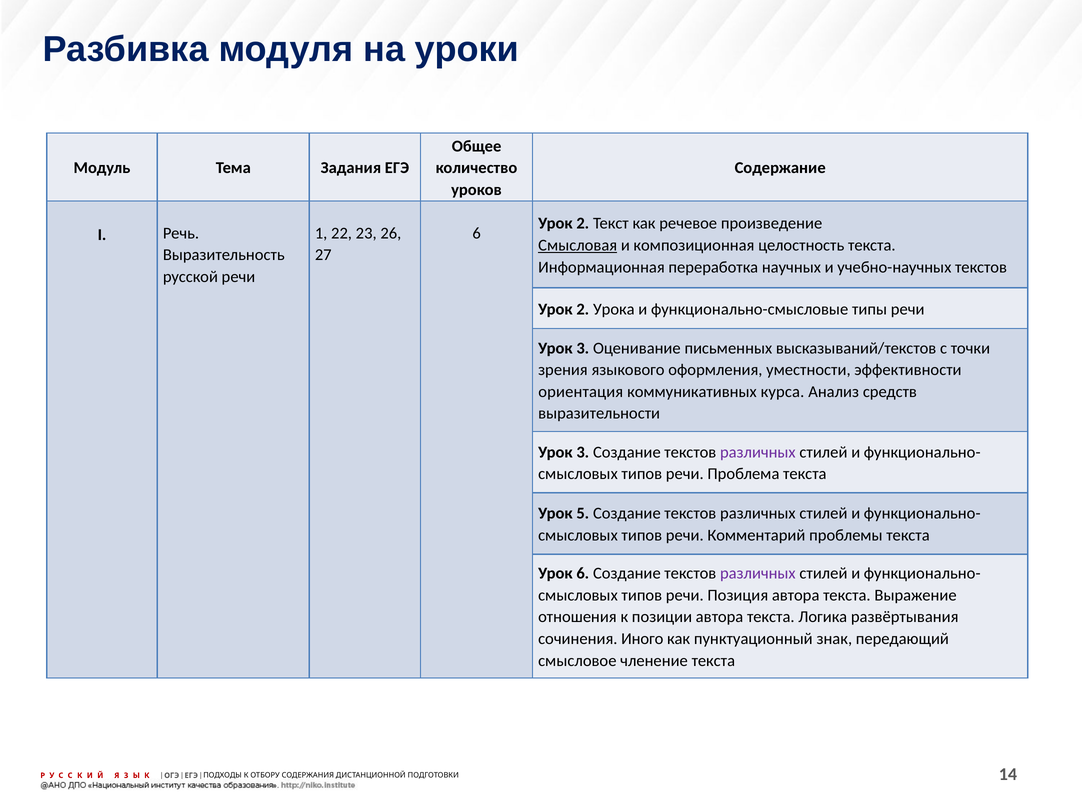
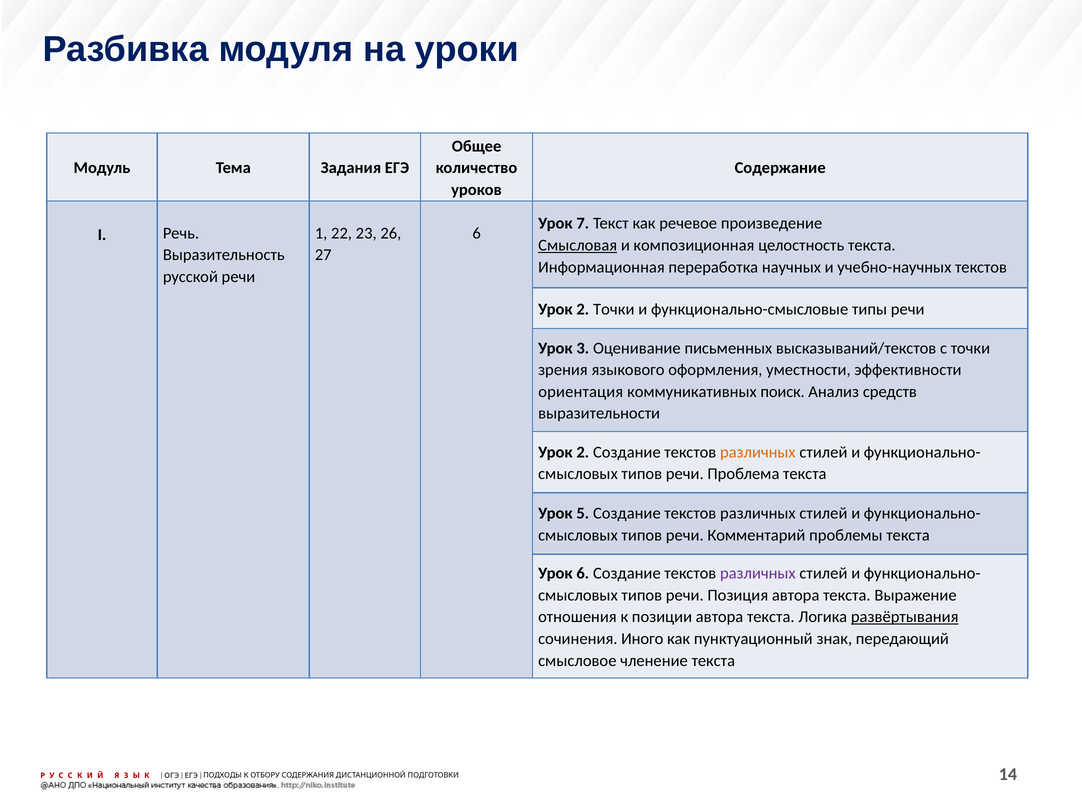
2 at (583, 224): 2 -> 7
2 Урока: Урока -> Точки
курса: курса -> поиск
3 at (583, 452): 3 -> 2
различных at (758, 452) colour: purple -> orange
развёртывания underline: none -> present
